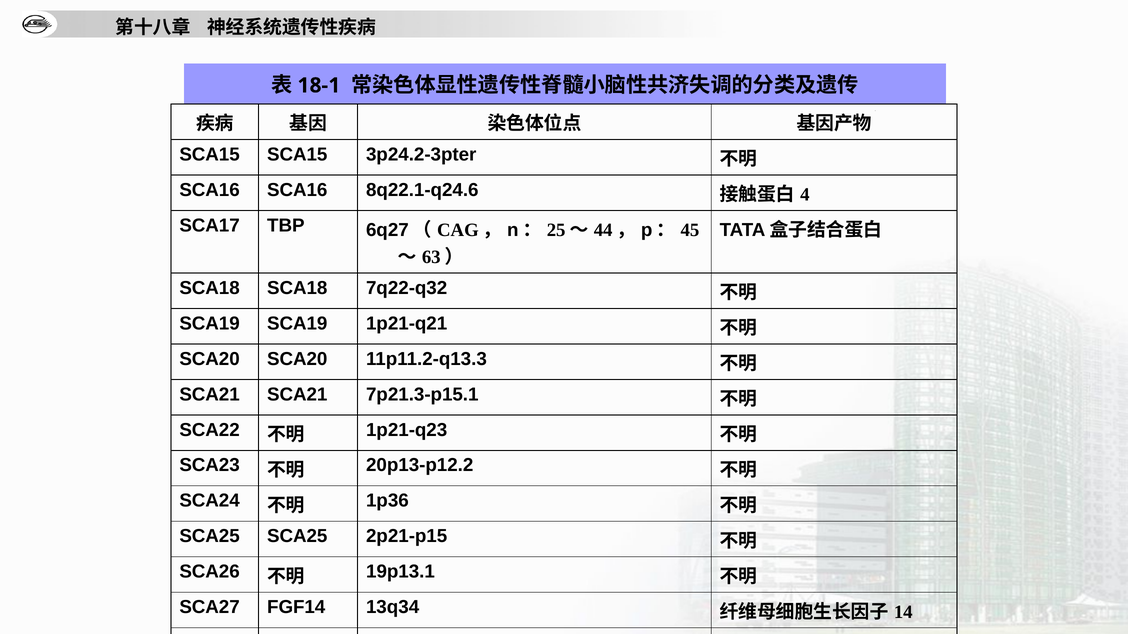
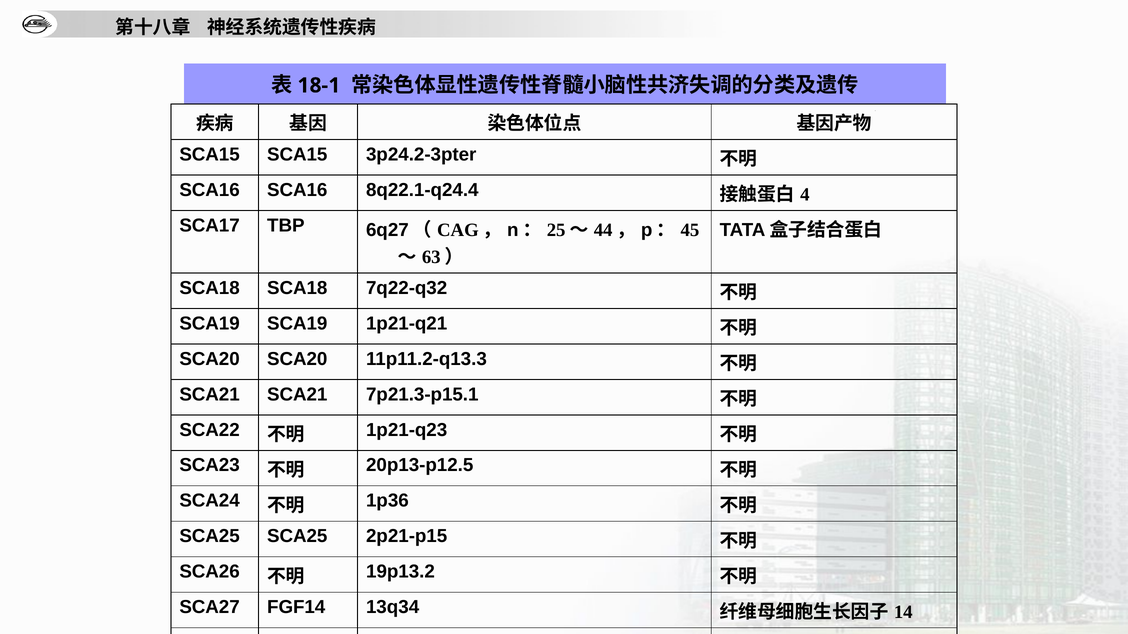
8q22.1-q24.6: 8q22.1-q24.6 -> 8q22.1-q24.4
20p13-p12.2: 20p13-p12.2 -> 20p13-p12.5
19p13.1: 19p13.1 -> 19p13.2
